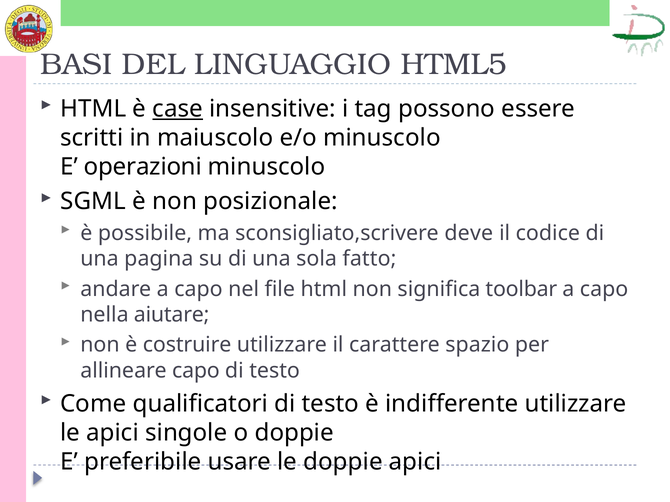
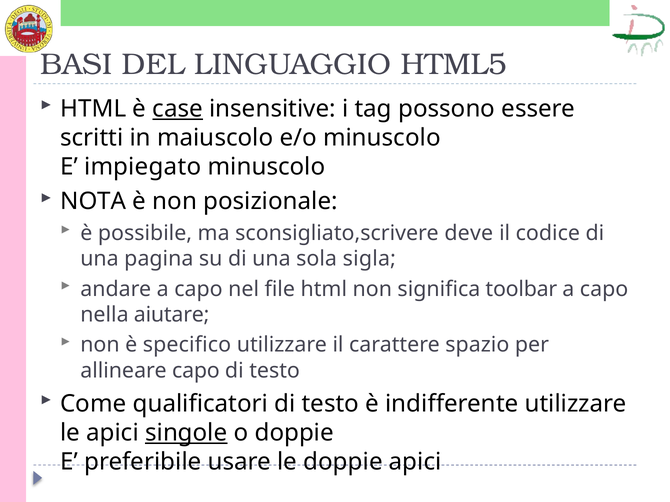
operazioni: operazioni -> impiegato
SGML: SGML -> NOTA
fatto: fatto -> sigla
costruire: costruire -> specifico
singole underline: none -> present
